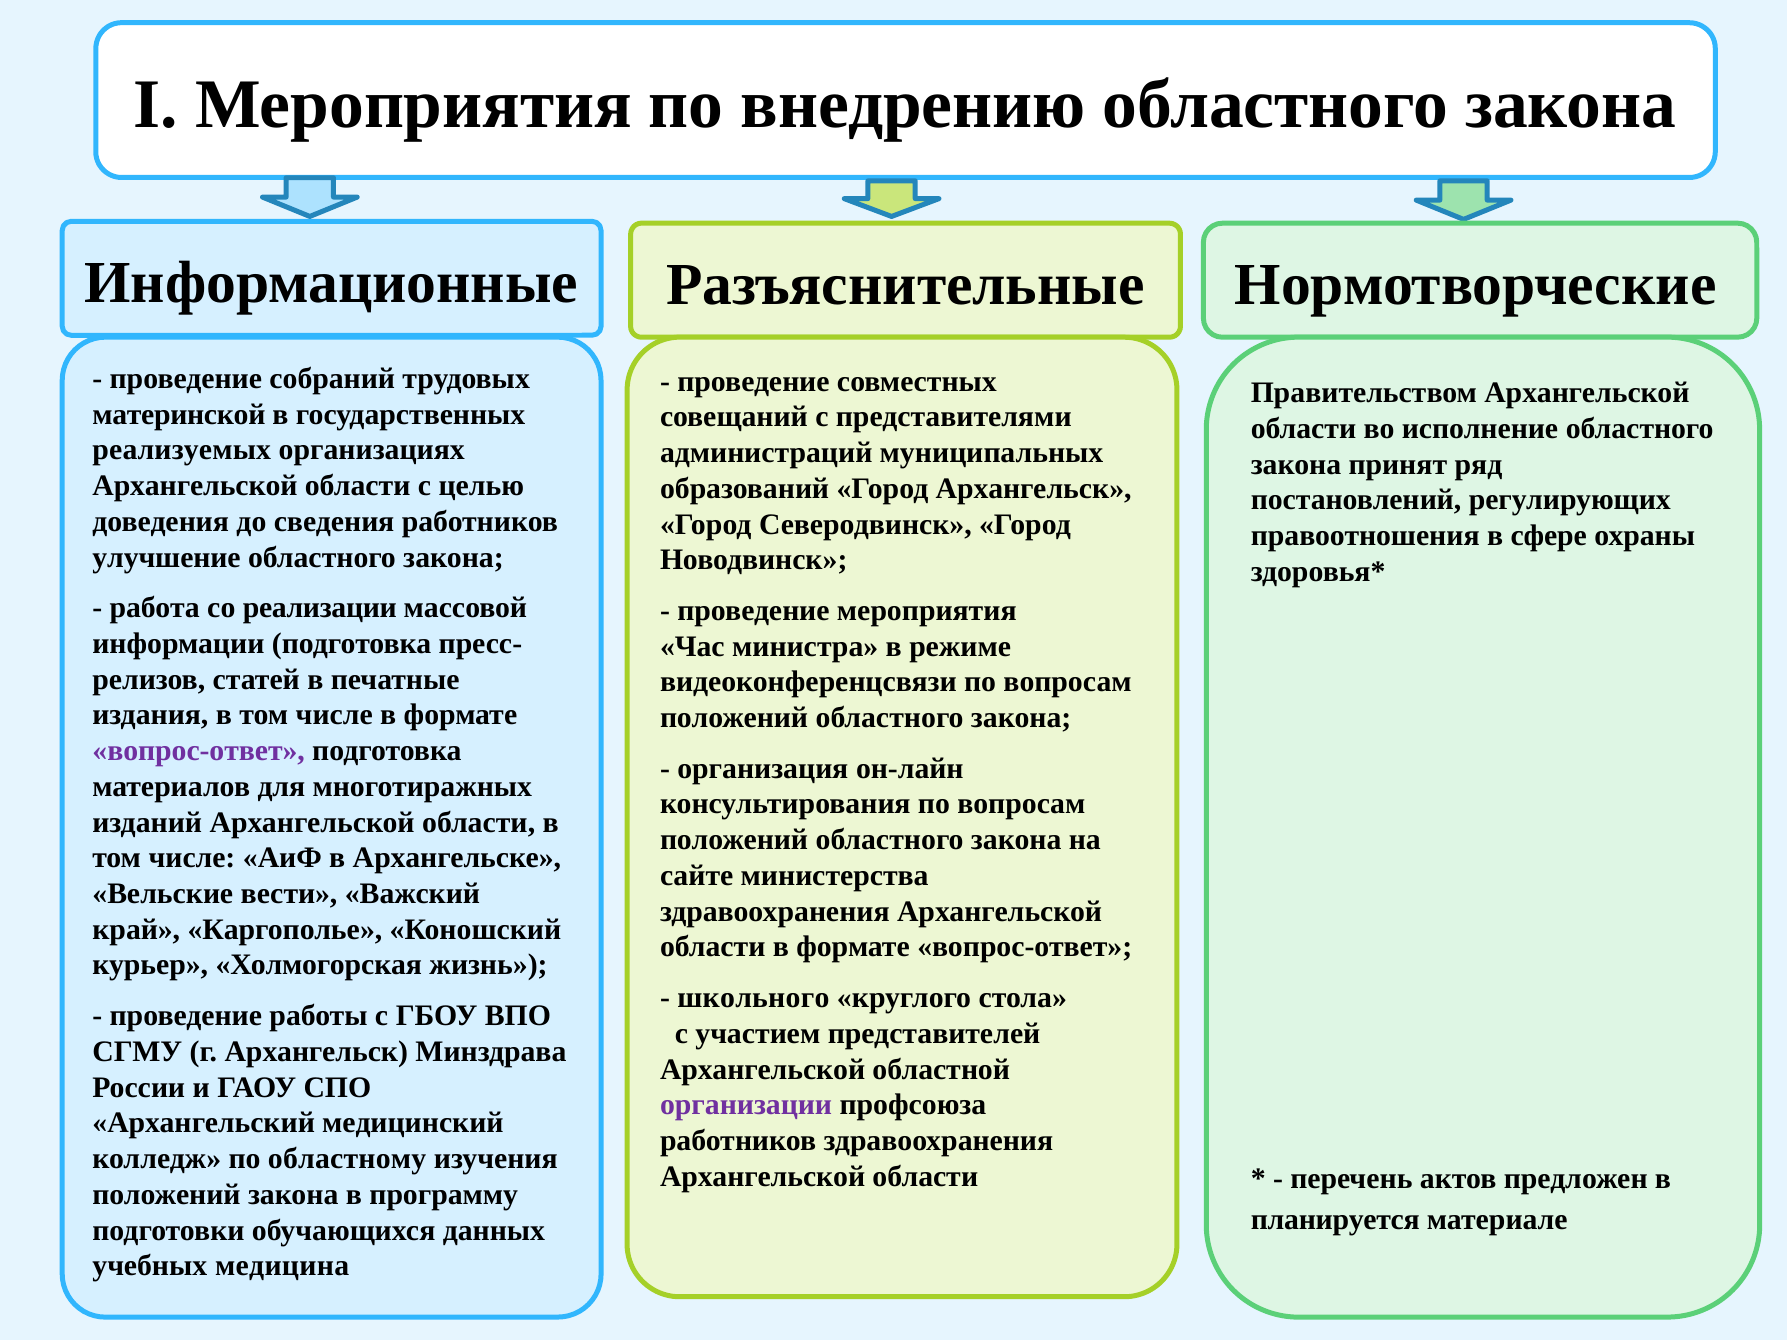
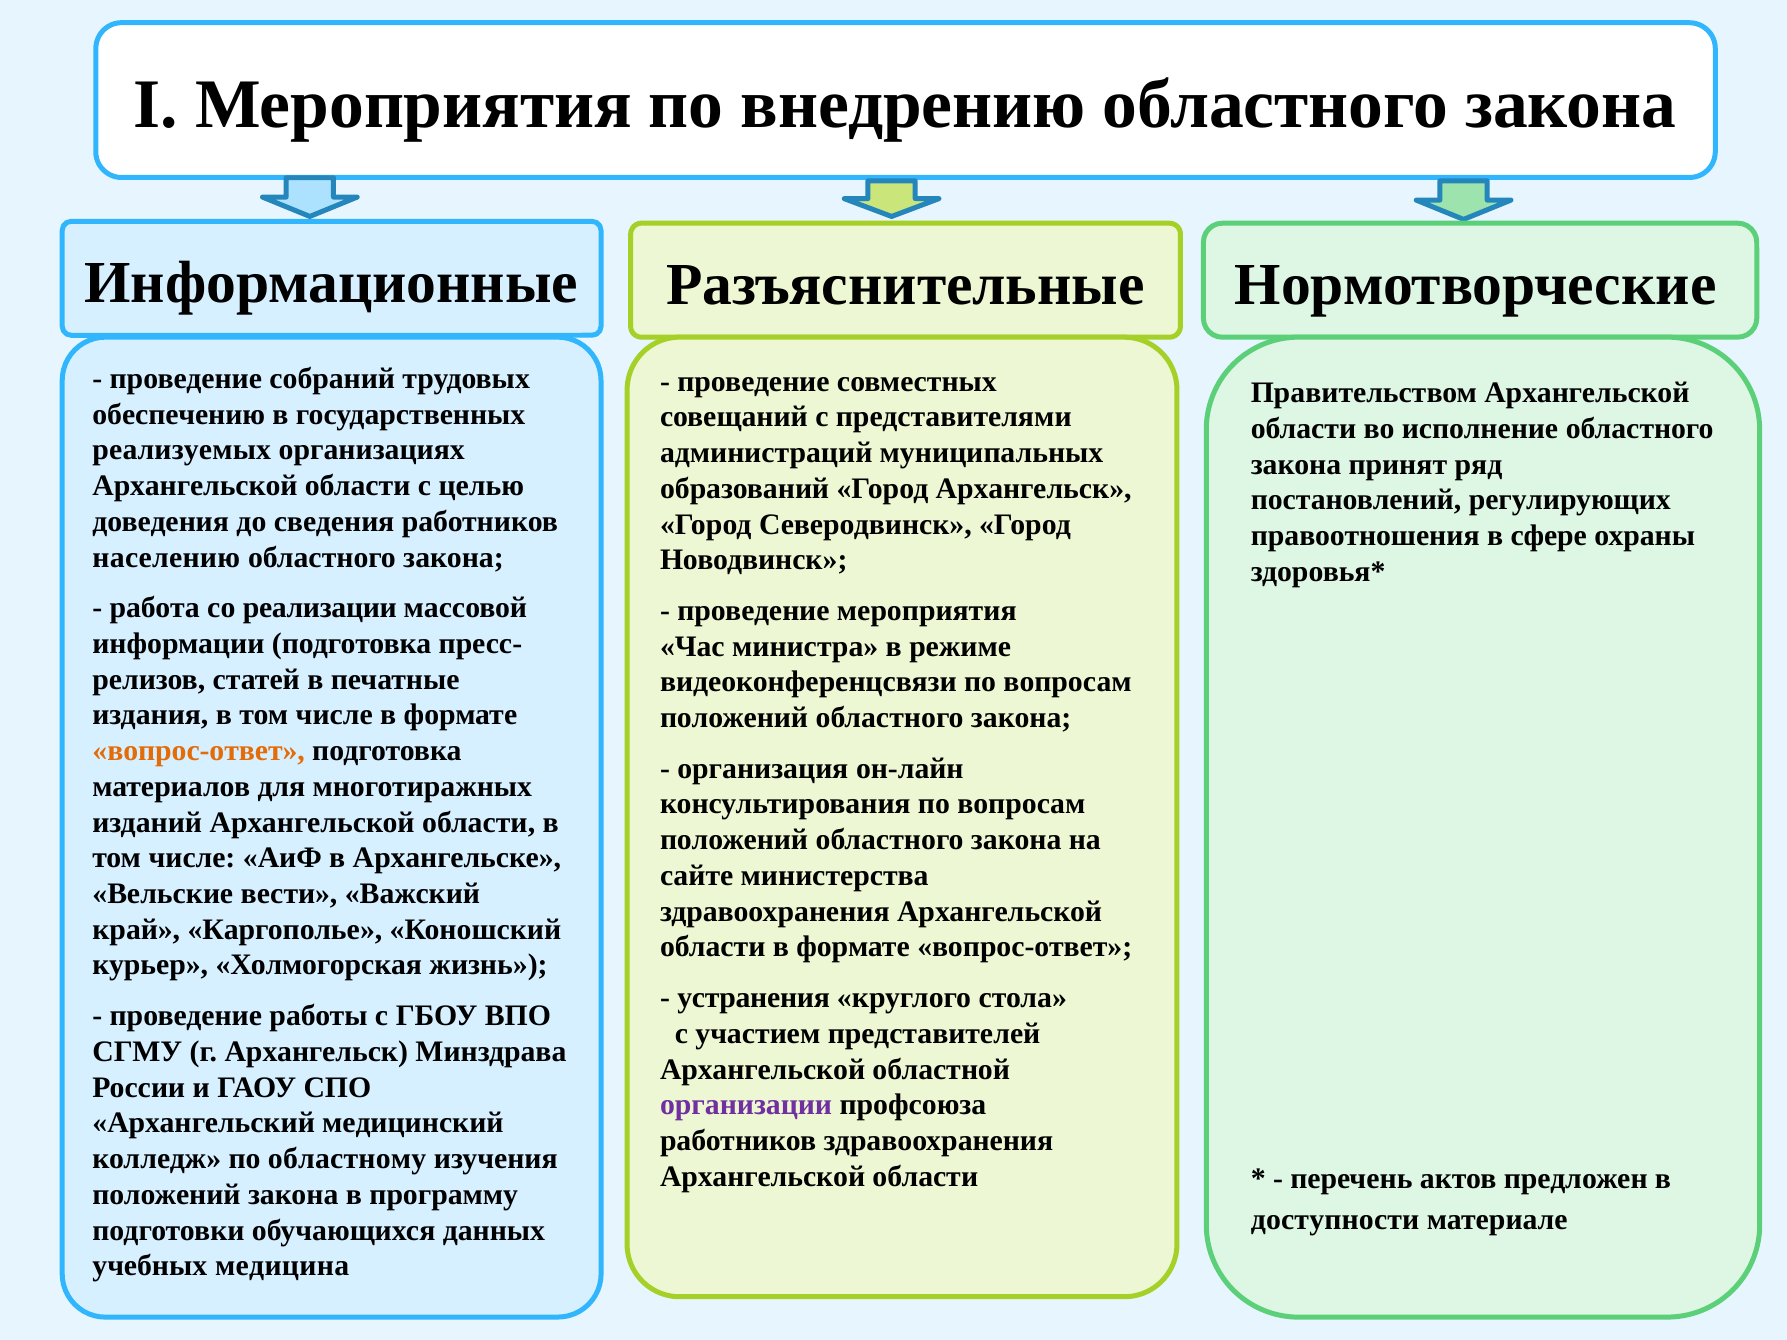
материнской: материнской -> обеспечению
улучшение: улучшение -> населению
вопрос-ответ at (199, 751) colour: purple -> orange
школьного: школьного -> устранения
планируется: планируется -> доступности
